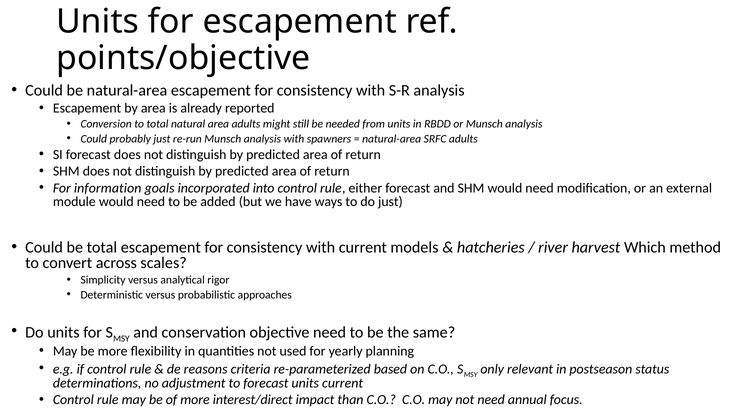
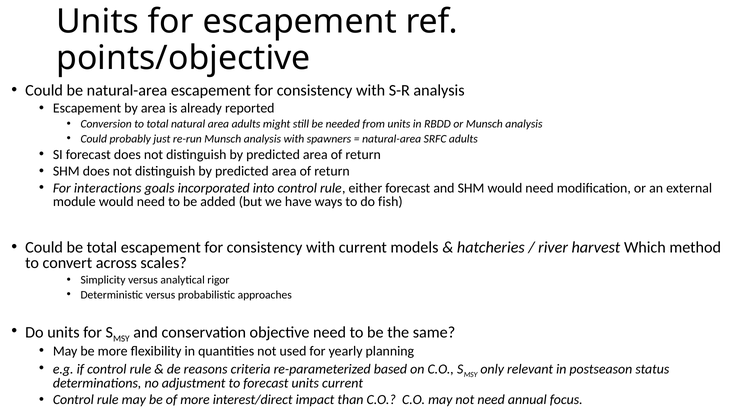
information: information -> interactions
do just: just -> fish
